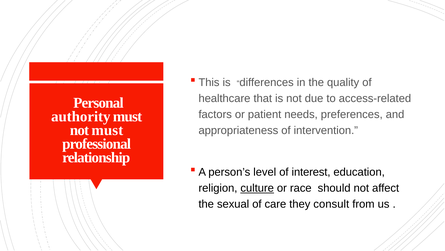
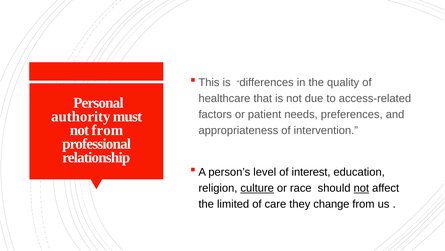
not must: must -> from
not at (361, 188) underline: none -> present
sexual: sexual -> limited
consult: consult -> change
